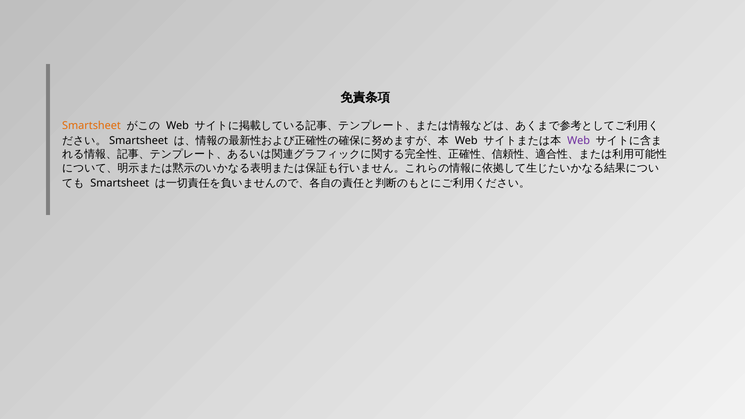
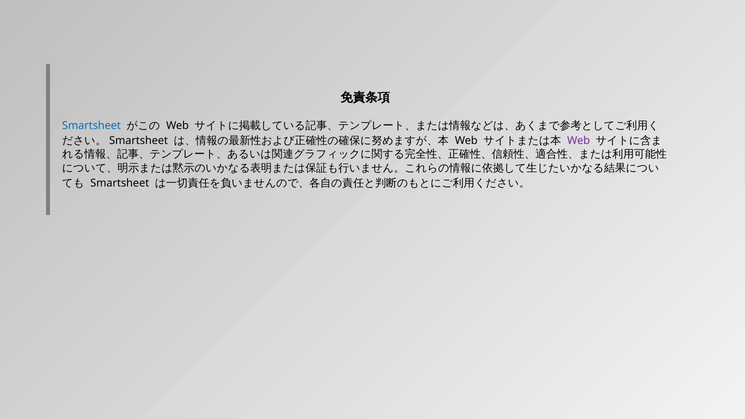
Smartsheet at (92, 126) colour: orange -> blue
